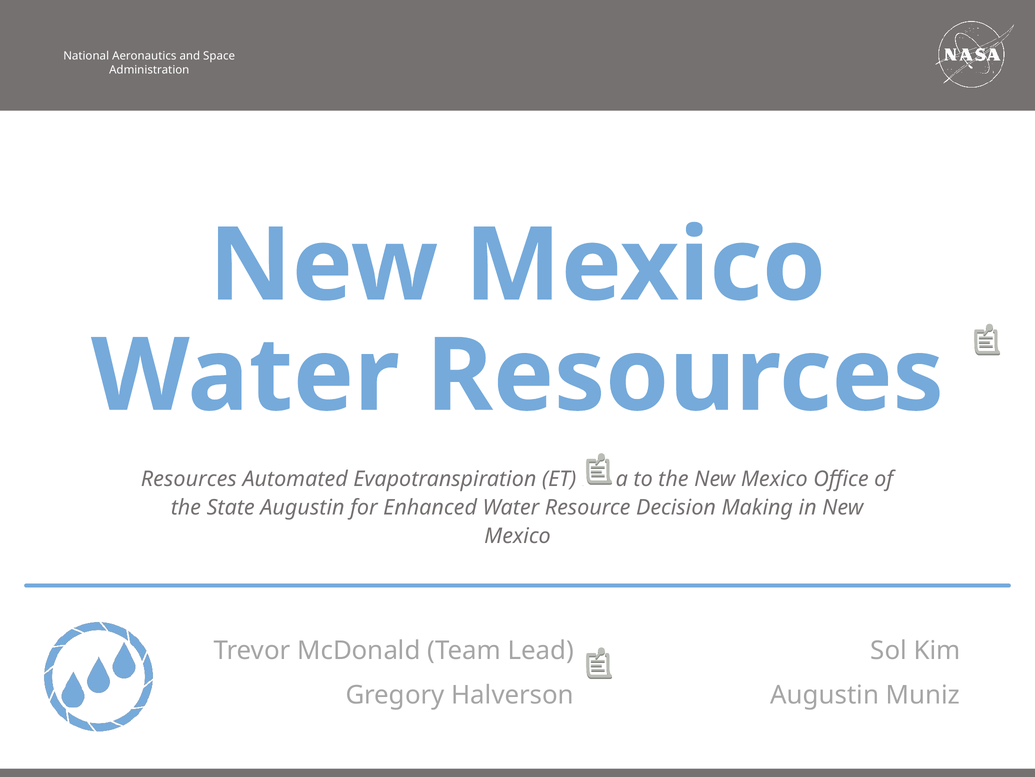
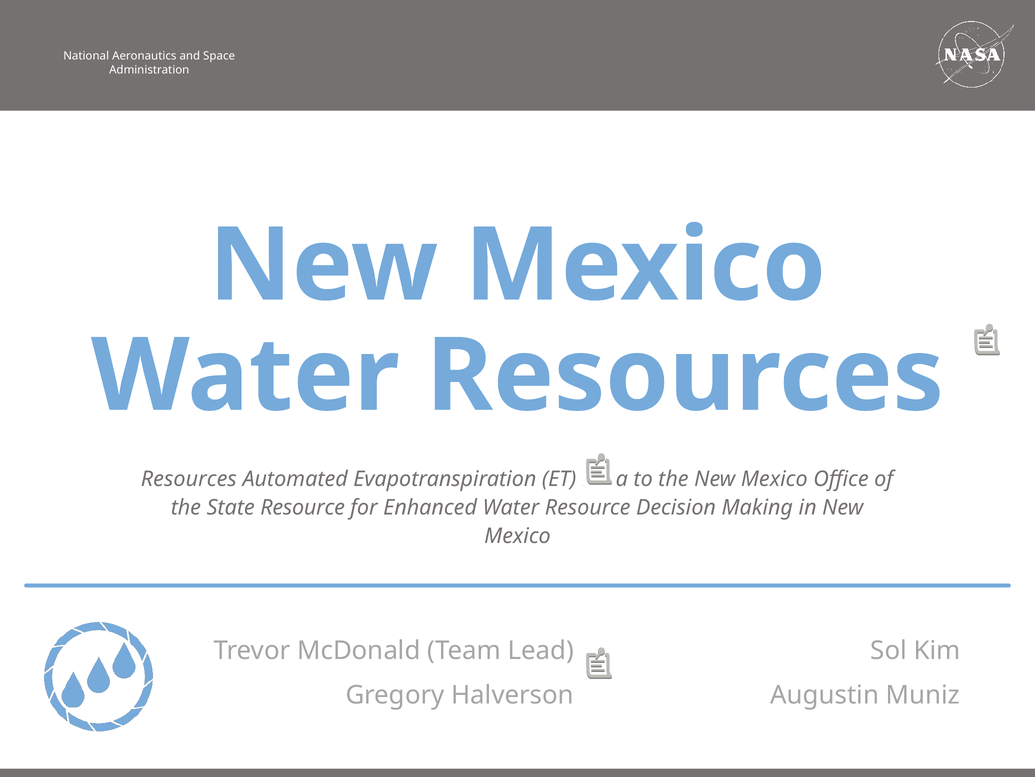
State Augustin: Augustin -> Resource
